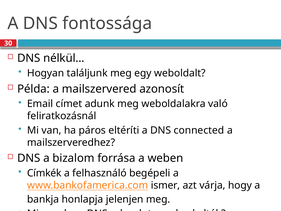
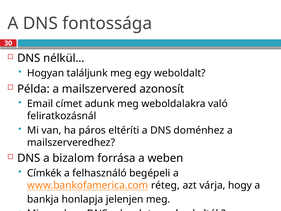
connected: connected -> doménhez
ismer: ismer -> réteg
